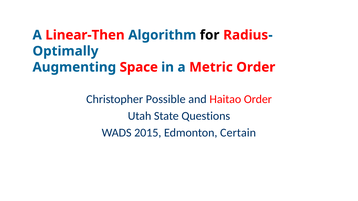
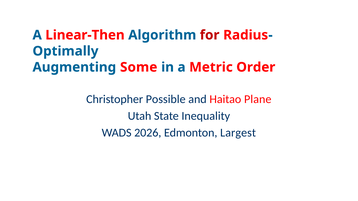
for colour: black -> red
Space: Space -> Some
Haitao Order: Order -> Plane
Questions: Questions -> Inequality
2015: 2015 -> 2026
Certain: Certain -> Largest
